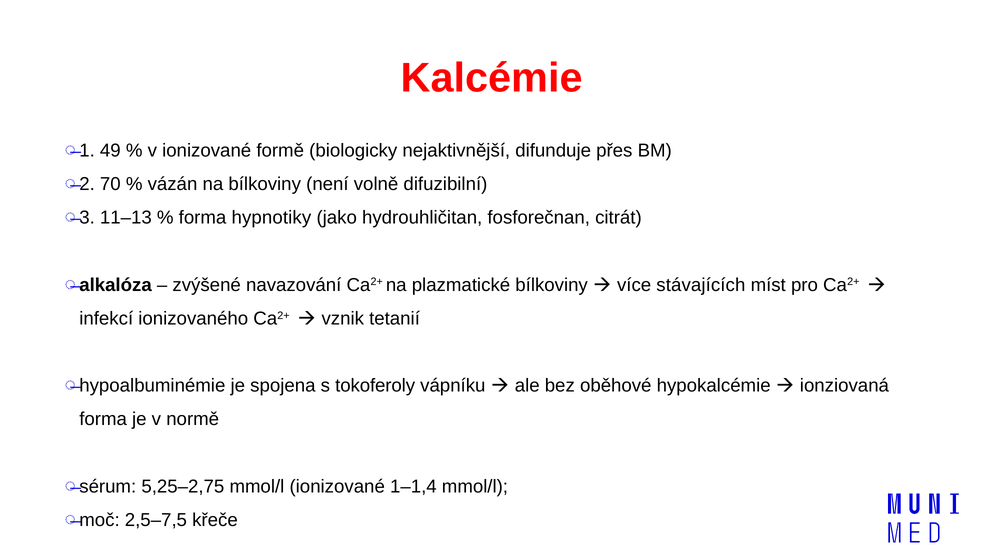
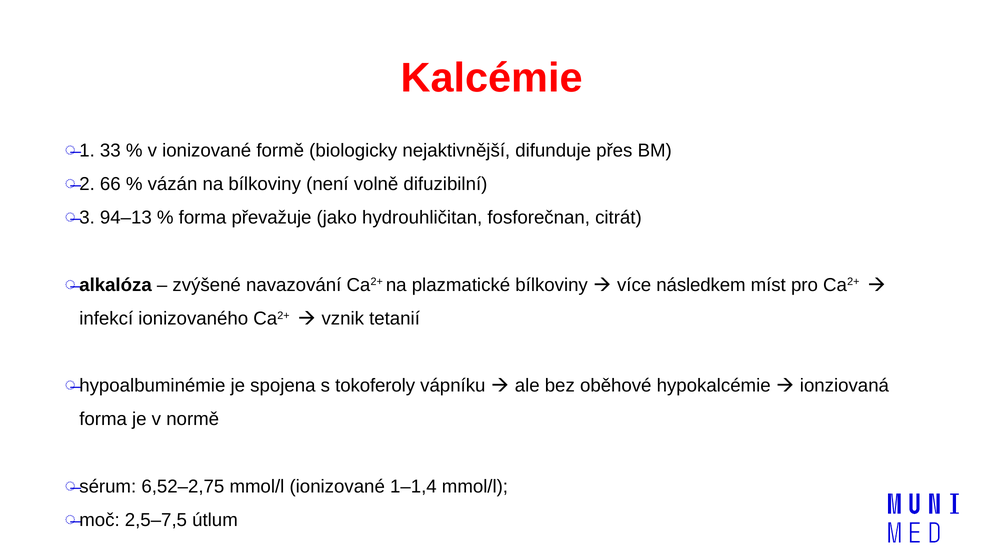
49: 49 -> 33
70: 70 -> 66
11–13: 11–13 -> 94–13
hypnotiky: hypnotiky -> převažuje
stávajících: stávajících -> následkem
5,25–2,75: 5,25–2,75 -> 6,52–2,75
křeče: křeče -> útlum
